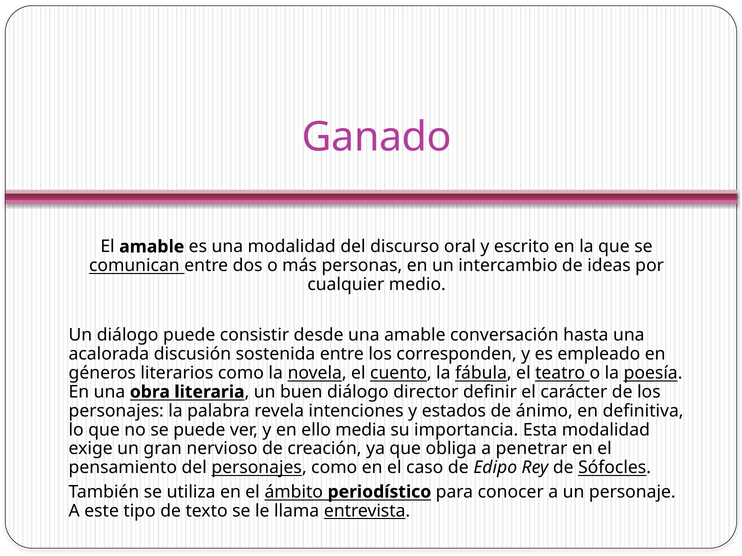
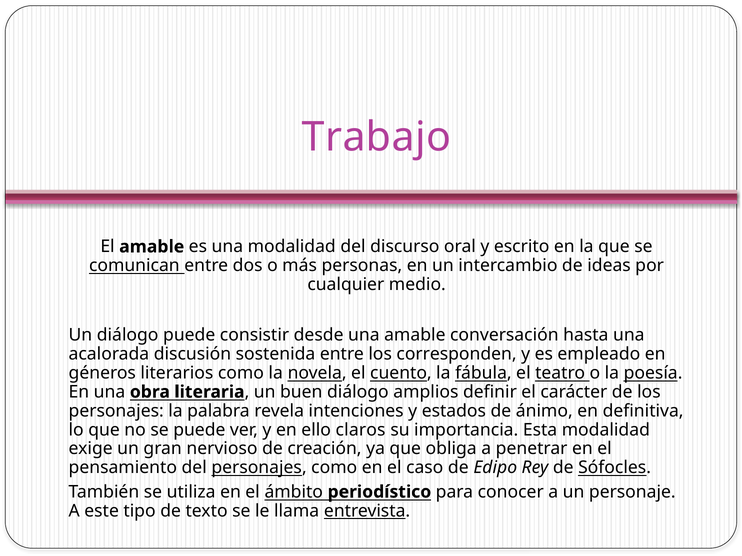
Ganado: Ganado -> Trabajo
director: director -> amplios
media: media -> claros
